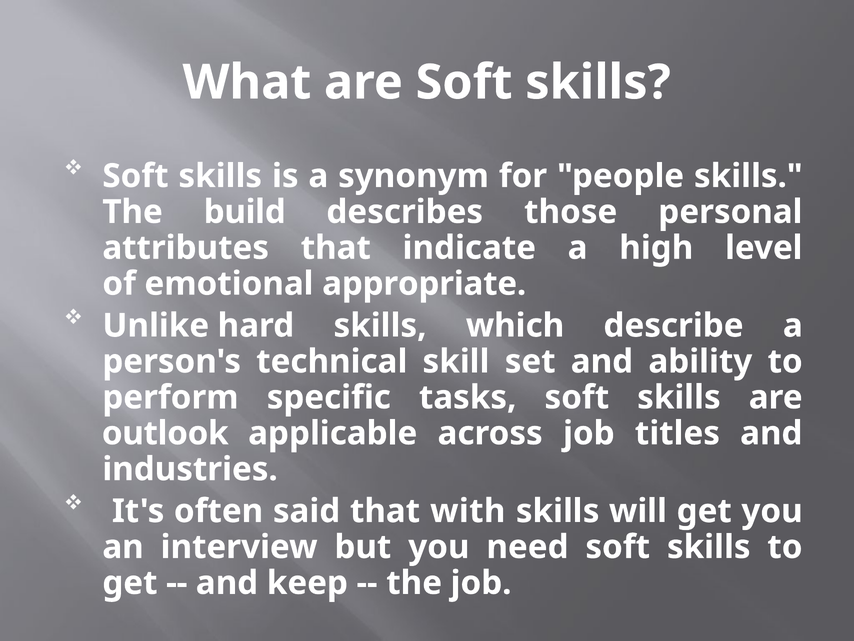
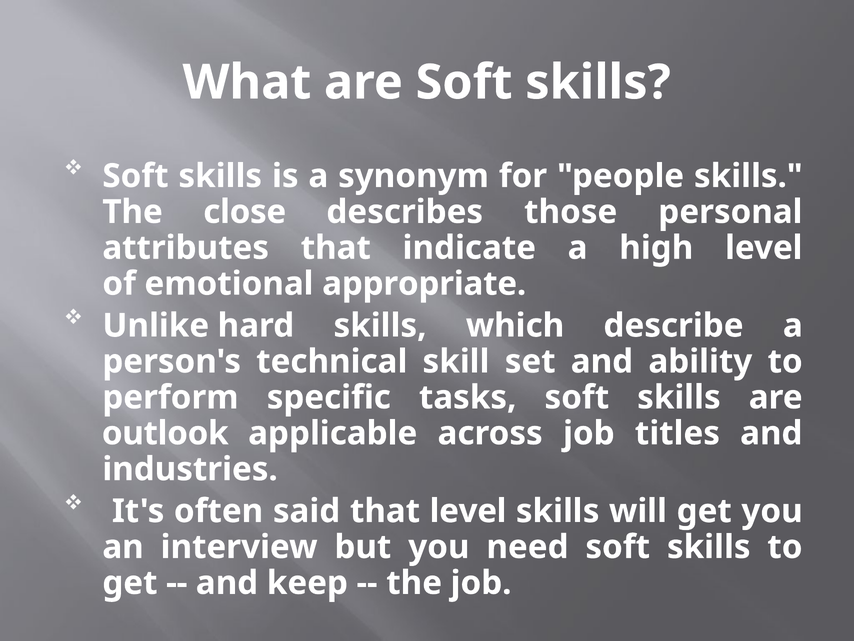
build: build -> close
that with: with -> level
